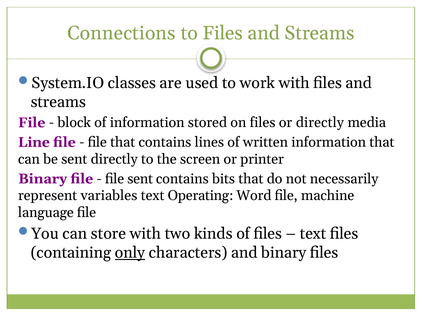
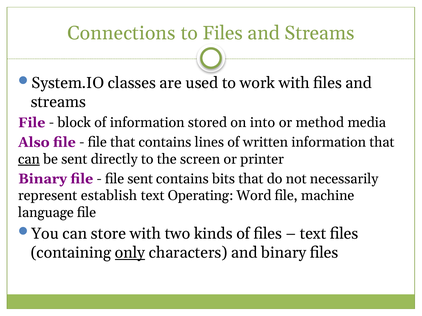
on files: files -> into
or directly: directly -> method
Line: Line -> Also
can at (29, 159) underline: none -> present
variables: variables -> establish
